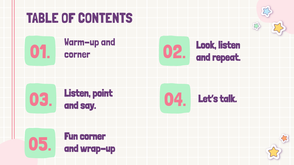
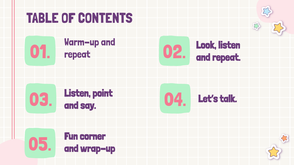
corner at (77, 54): corner -> repeat
